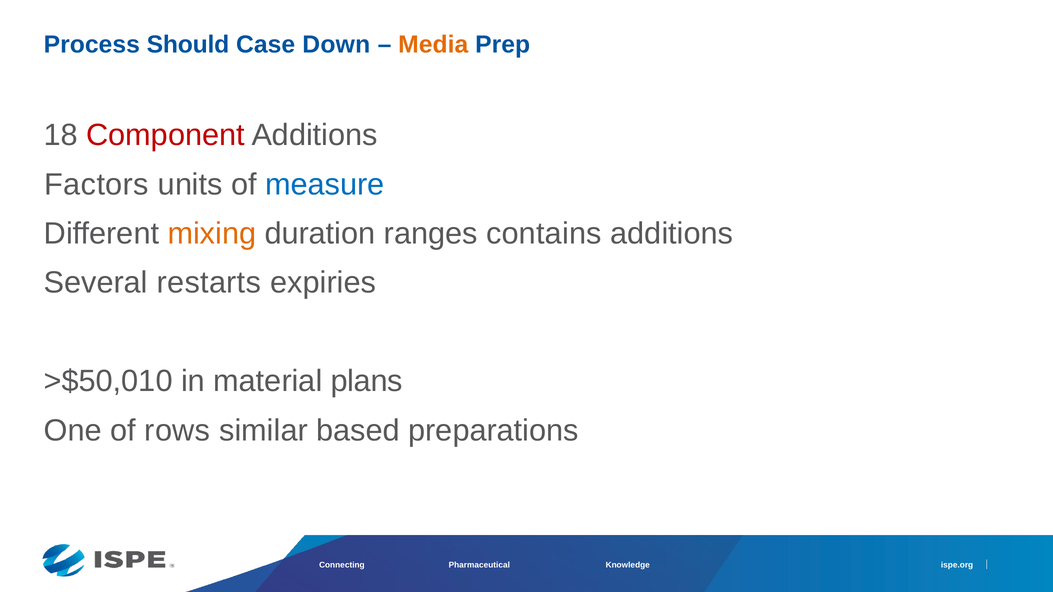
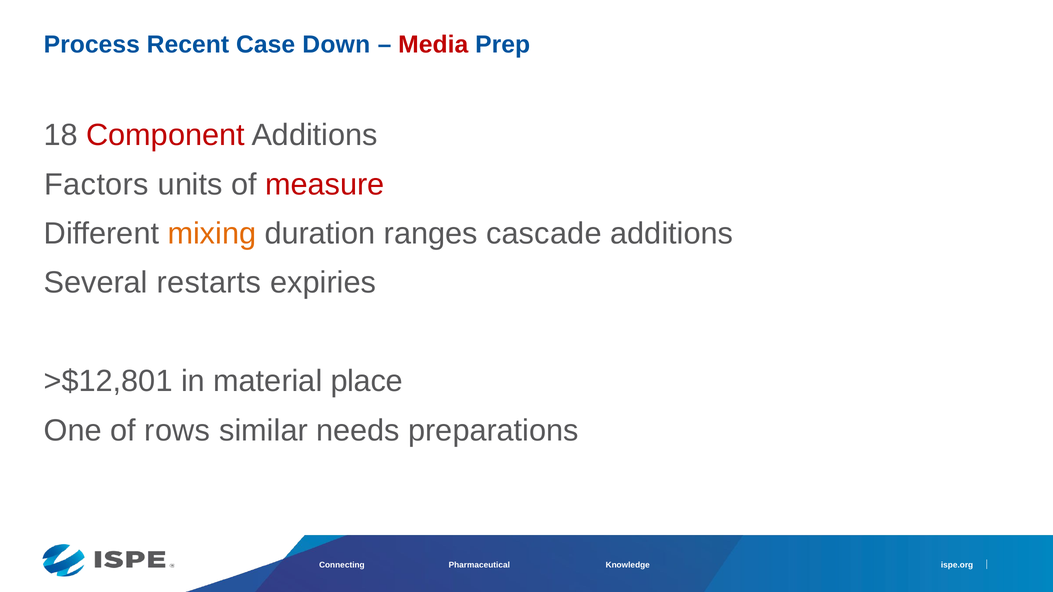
Should: Should -> Recent
Media colour: orange -> red
measure colour: blue -> red
contains: contains -> cascade
>$50,010: >$50,010 -> >$12,801
plans: plans -> place
based: based -> needs
